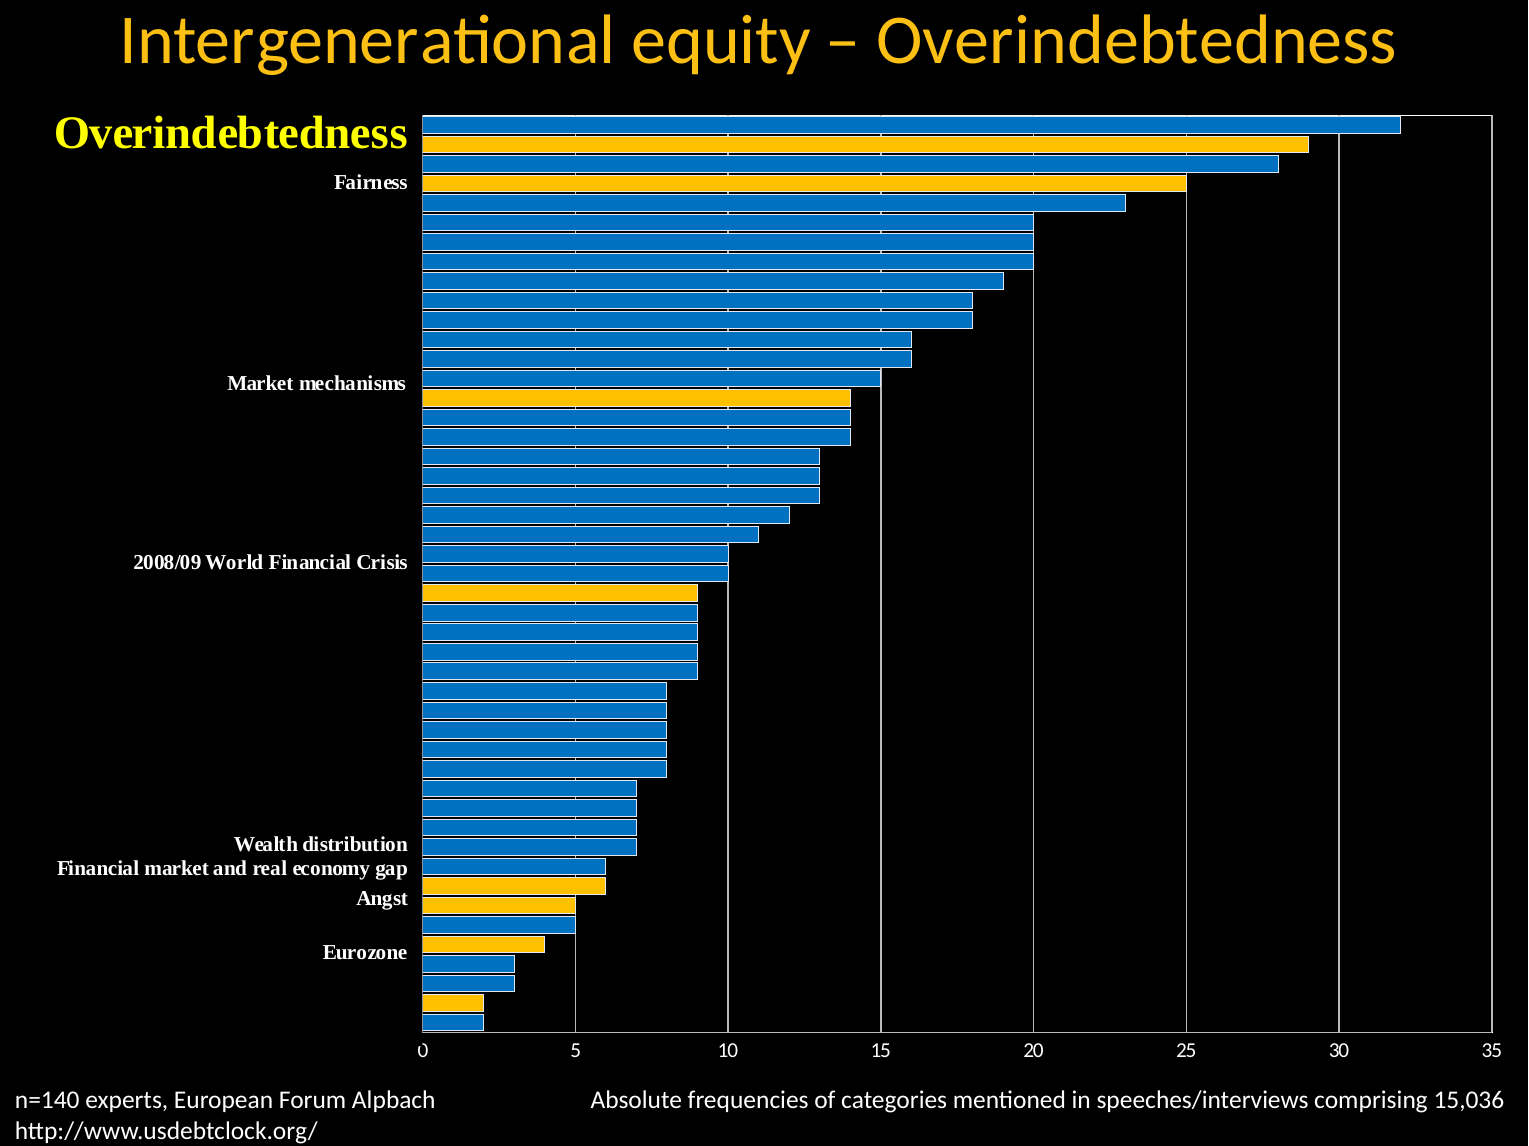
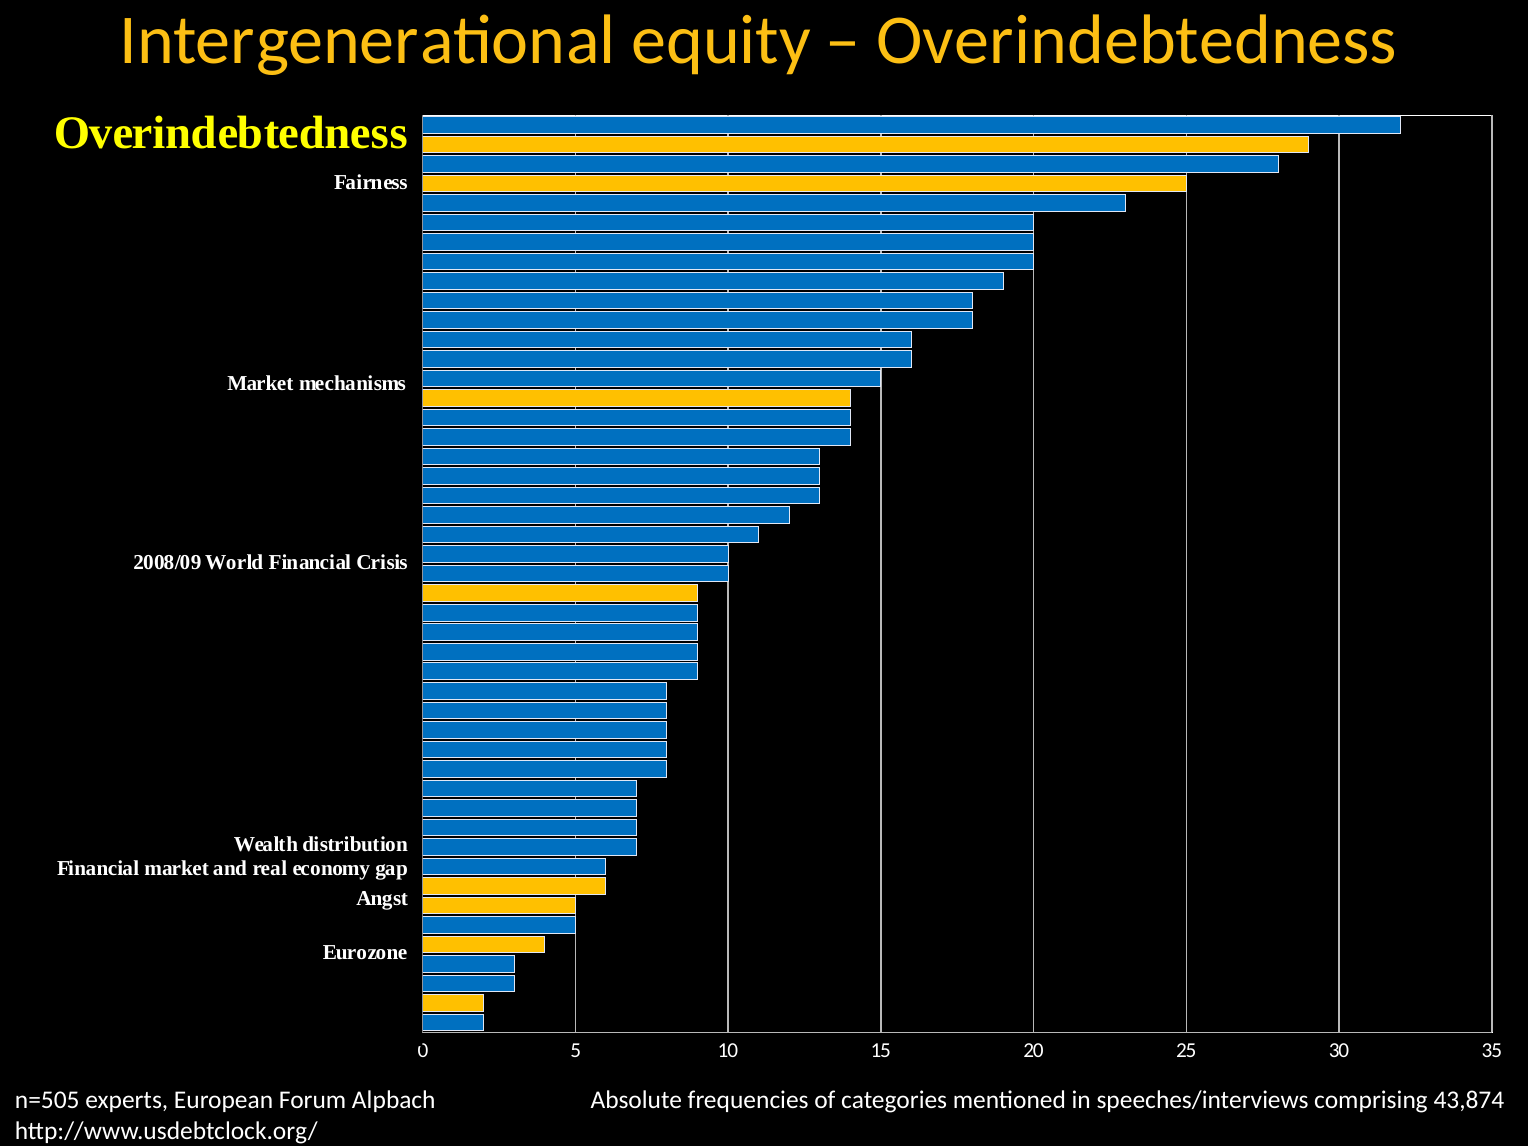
n=140: n=140 -> n=505
15,036: 15,036 -> 43,874
